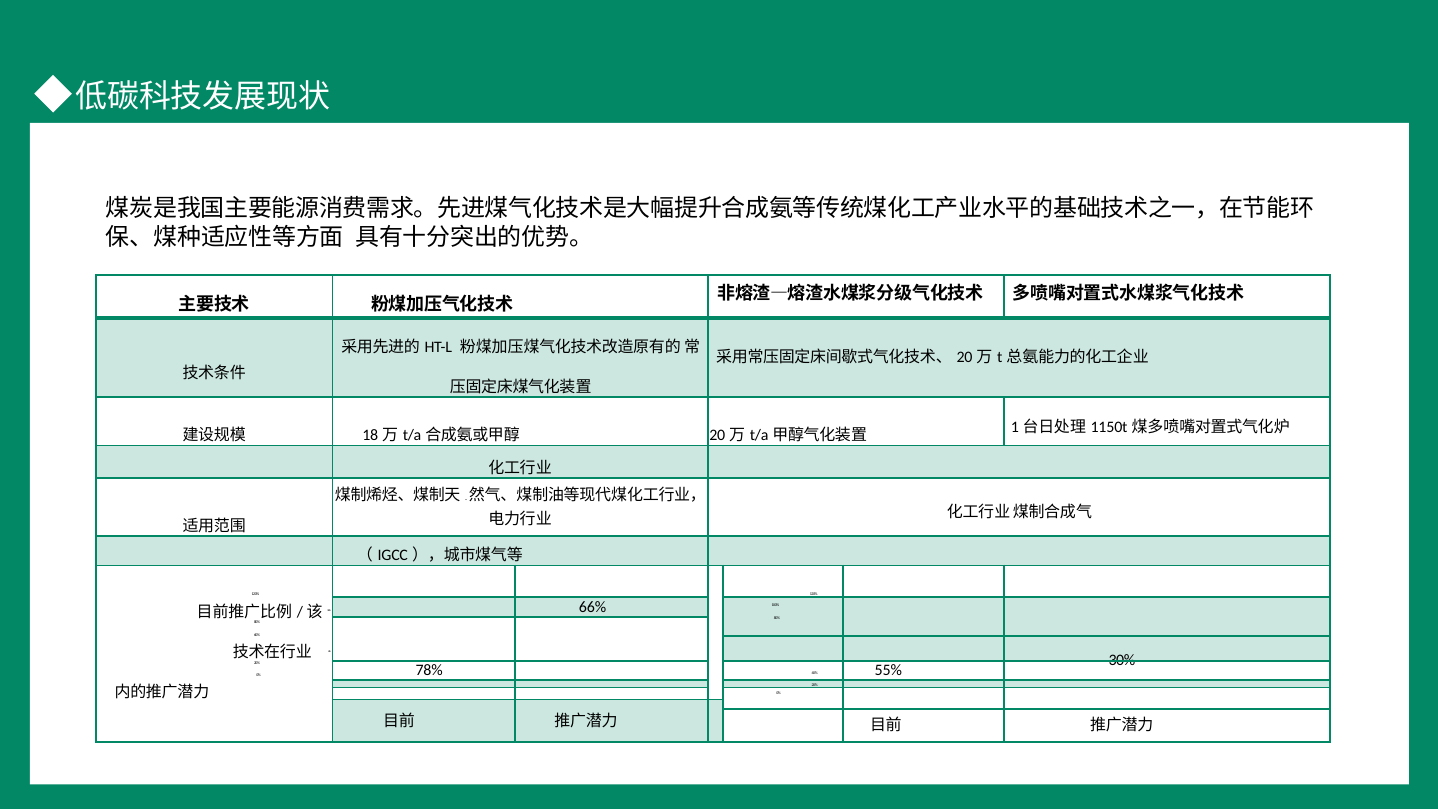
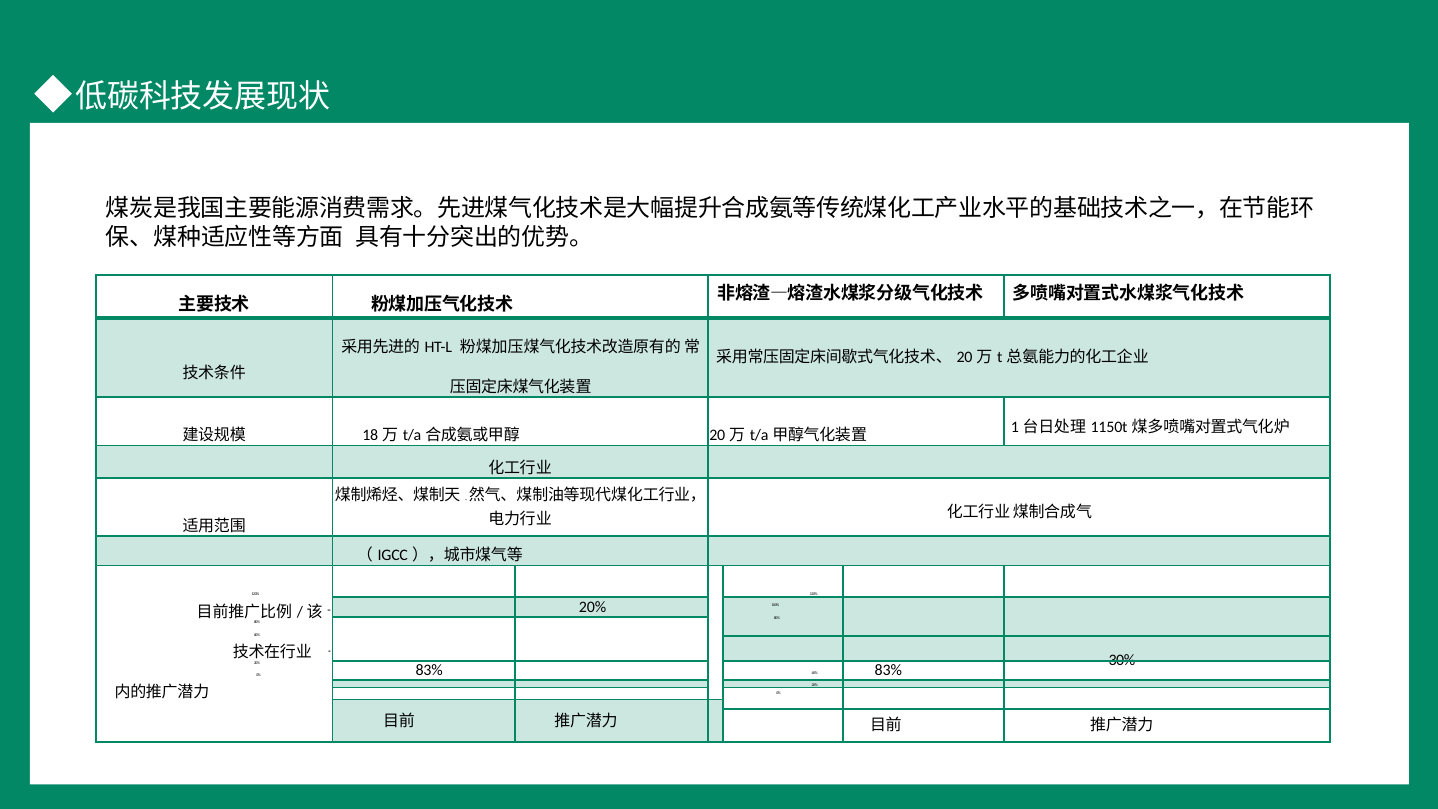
66% at (593, 607): 66% -> 20%
78% at (429, 671): 78% -> 83%
40% 55%: 55% -> 83%
